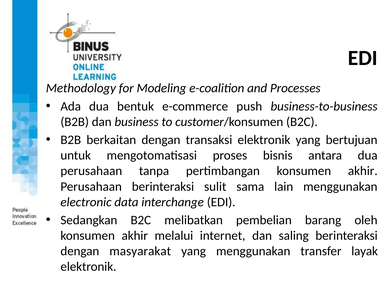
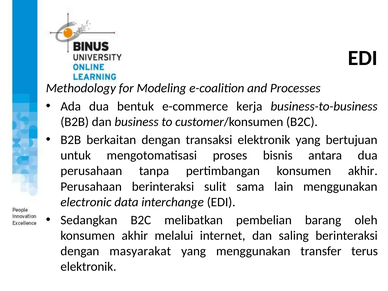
push: push -> kerja
layak: layak -> terus
